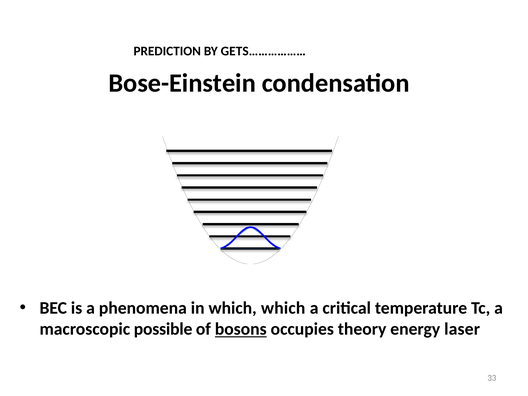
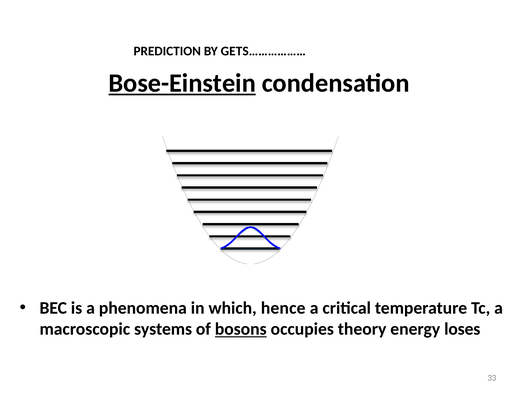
Bose-Einstein underline: none -> present
which which: which -> hence
possible: possible -> systems
laser: laser -> loses
